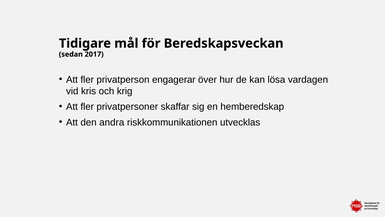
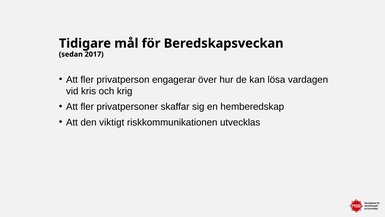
andra: andra -> viktigt
